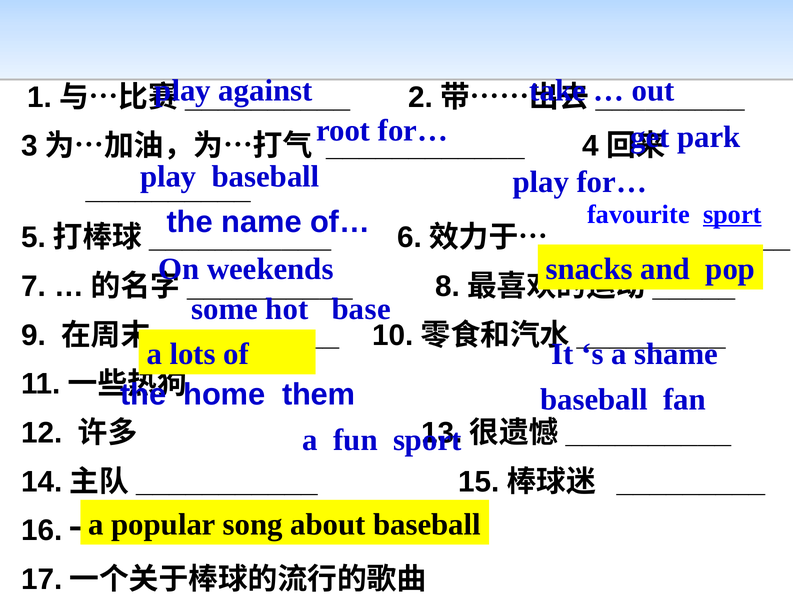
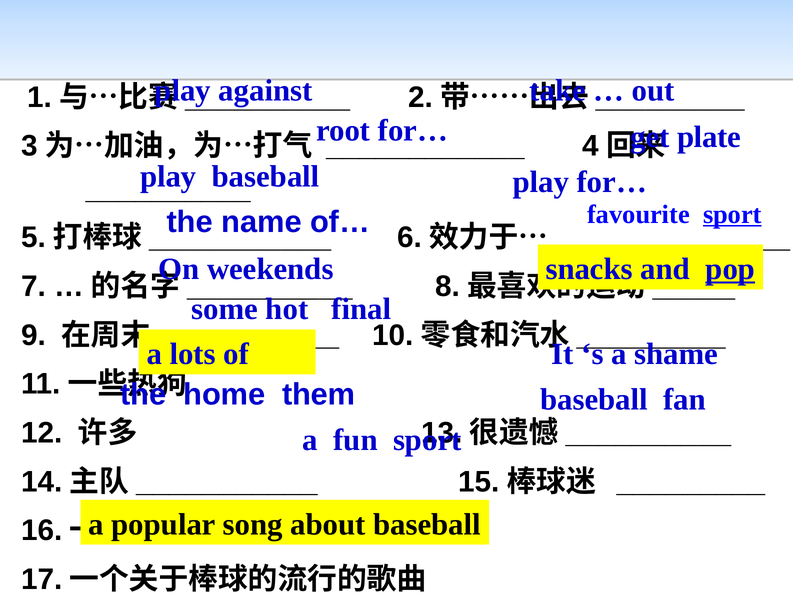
park: park -> plate
pop underline: none -> present
base: base -> final
